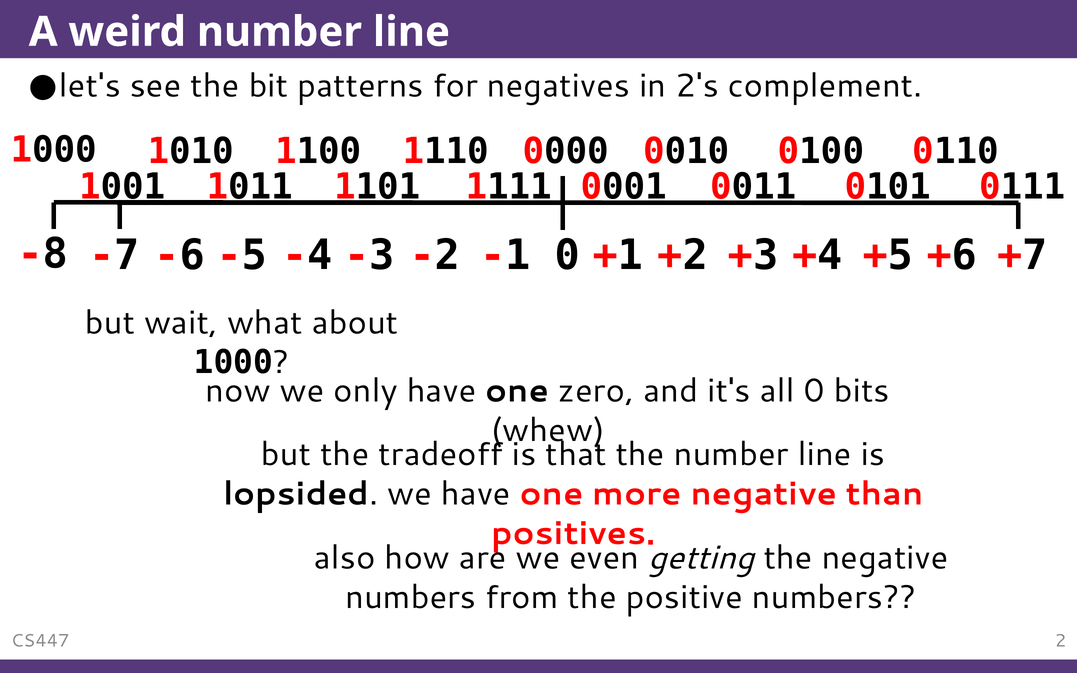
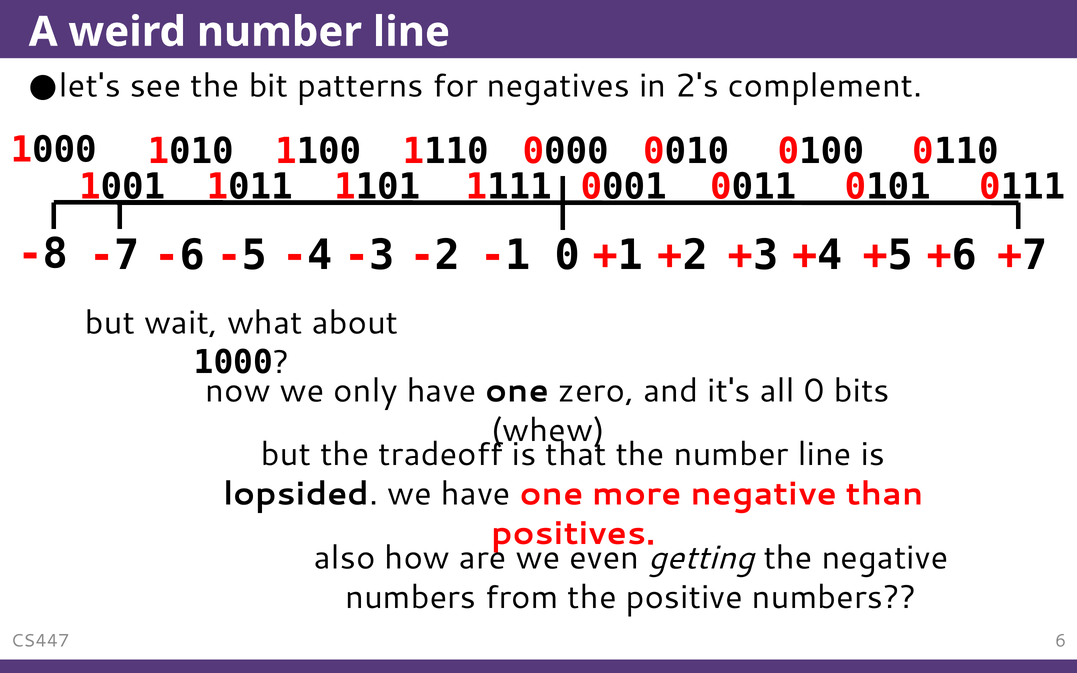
2: 2 -> 6
